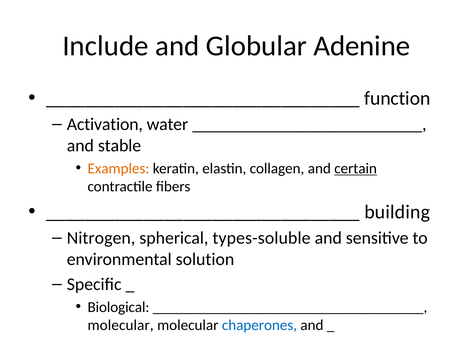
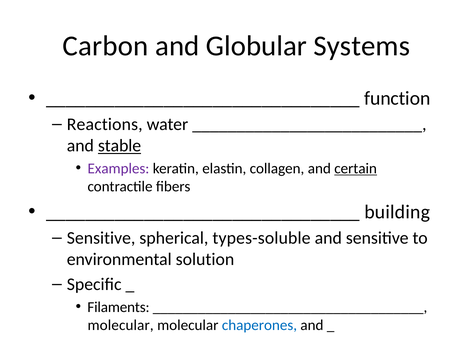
Include: Include -> Carbon
Adenine: Adenine -> Systems
Activation: Activation -> Reactions
stable underline: none -> present
Examples colour: orange -> purple
Nitrogen at (101, 238): Nitrogen -> Sensitive
Biological: Biological -> Filaments
